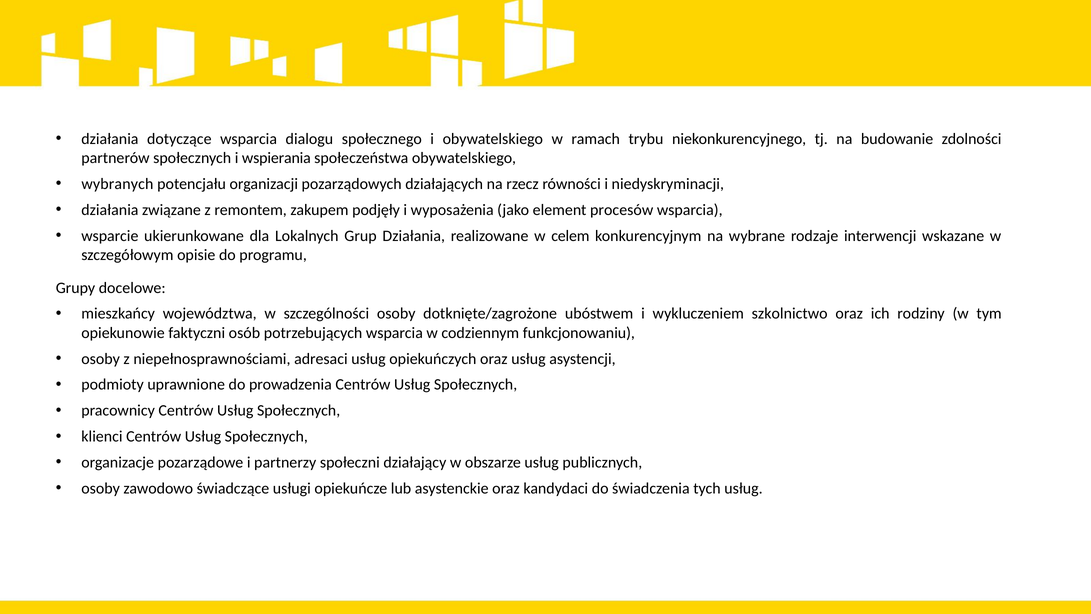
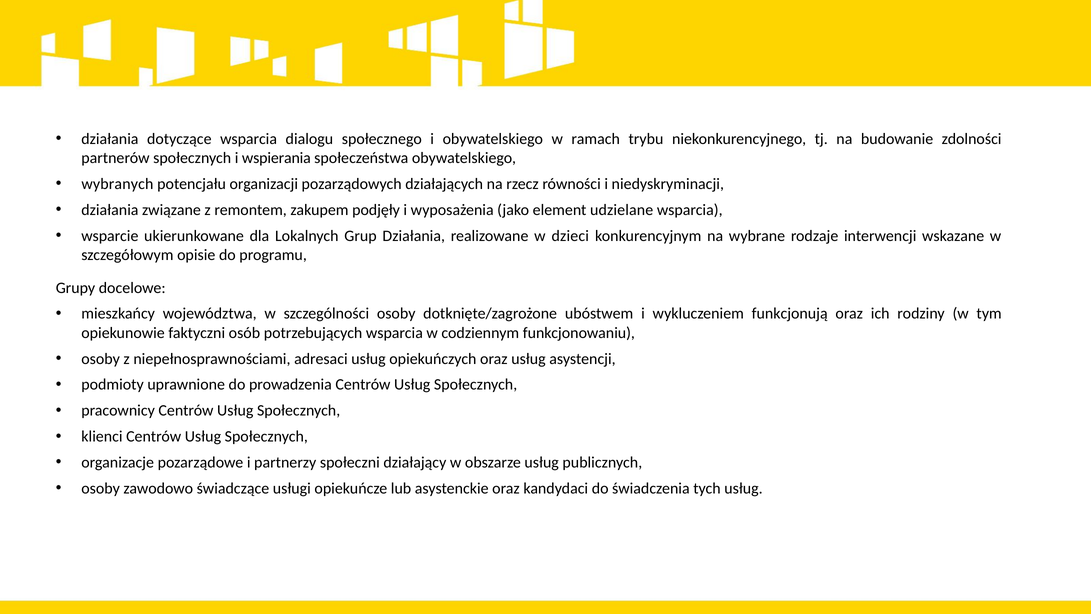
procesów: procesów -> udzielane
celem: celem -> dzieci
szkolnictwo: szkolnictwo -> funkcjonują
